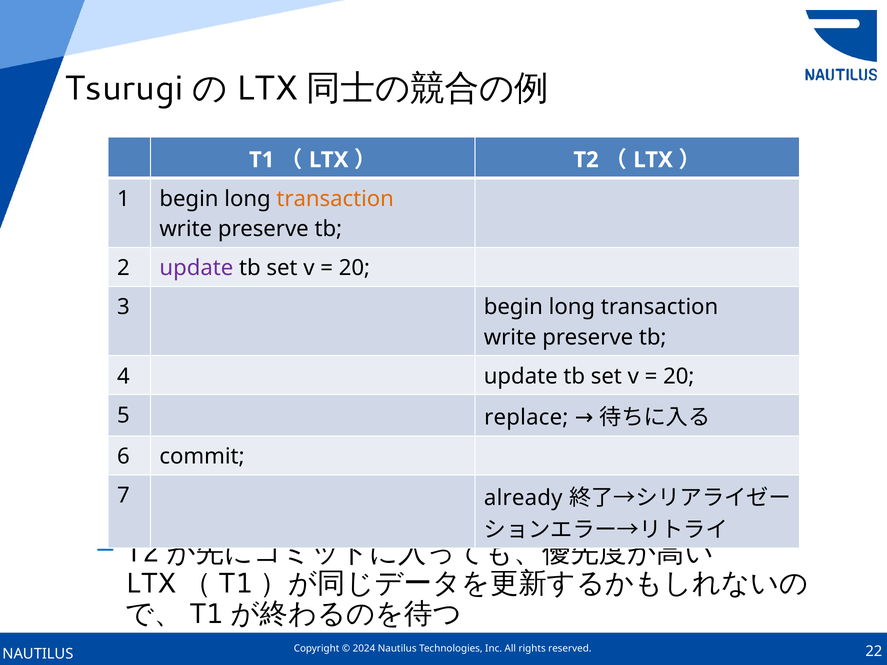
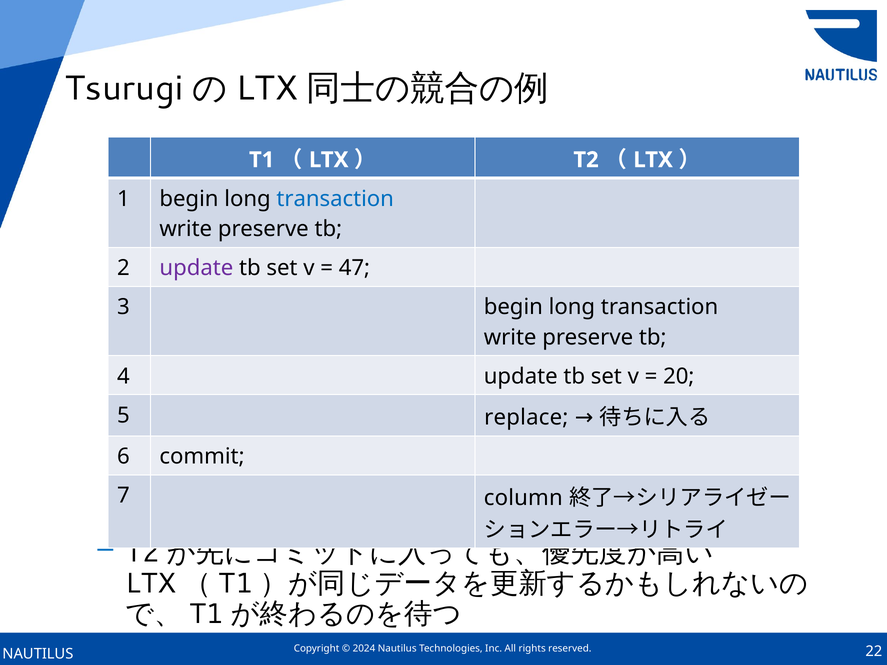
transaction at (335, 199) colour: orange -> blue
20 at (354, 268): 20 -> 47
already: already -> column
